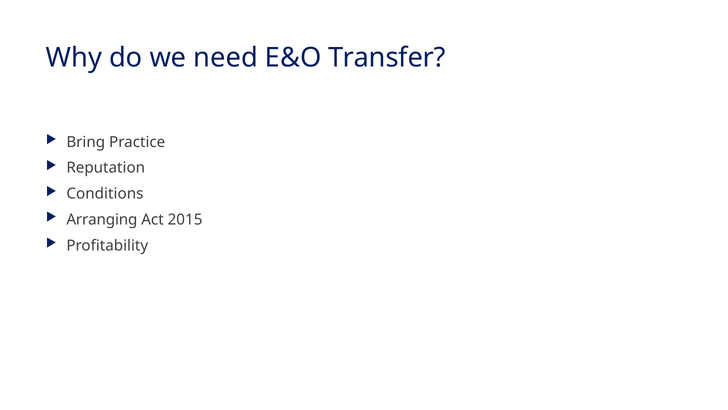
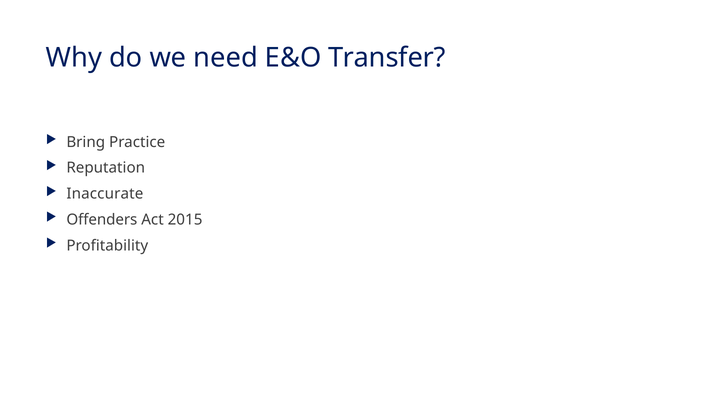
Conditions: Conditions -> Inaccurate
Arranging: Arranging -> Offenders
